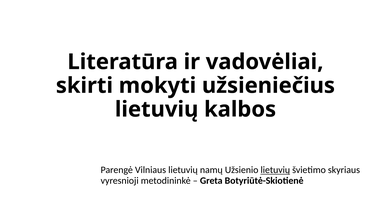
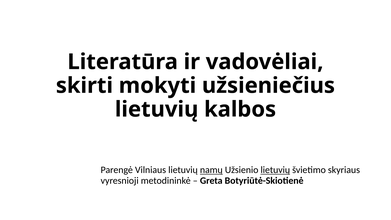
namų underline: none -> present
